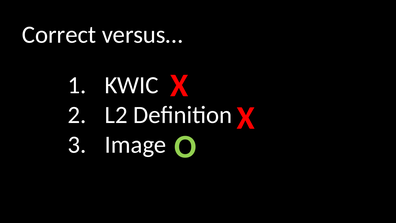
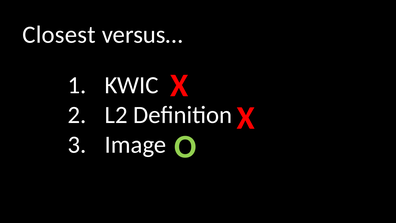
Correct: Correct -> Closest
